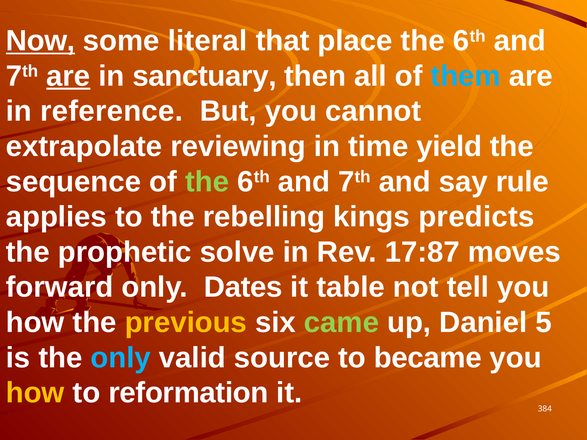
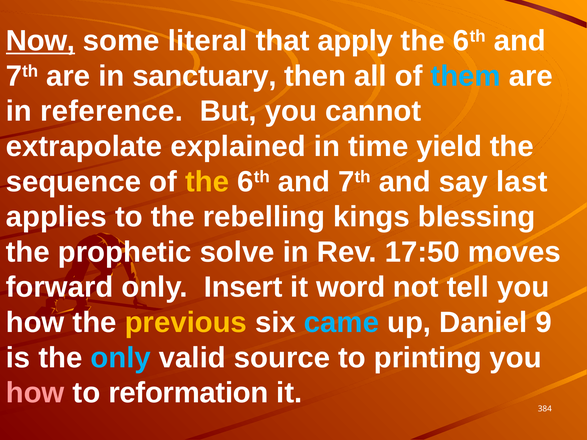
place: place -> apply
are at (68, 76) underline: present -> none
reviewing: reviewing -> explained
the at (207, 182) colour: light green -> yellow
rule: rule -> last
predicts: predicts -> blessing
17:87: 17:87 -> 17:50
Dates: Dates -> Insert
table: table -> word
came colour: light green -> light blue
5: 5 -> 9
became: became -> printing
how at (35, 393) colour: yellow -> pink
